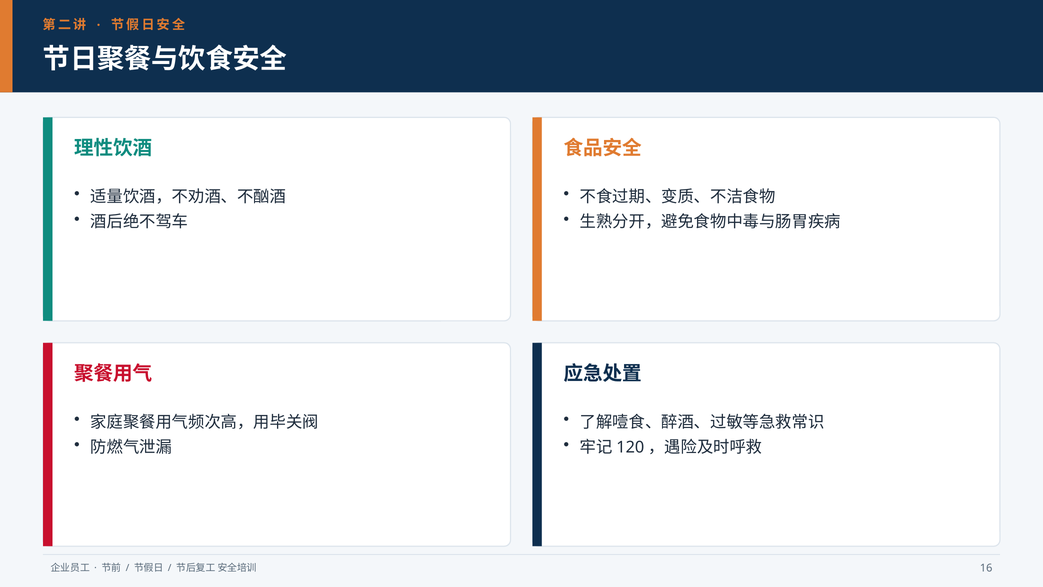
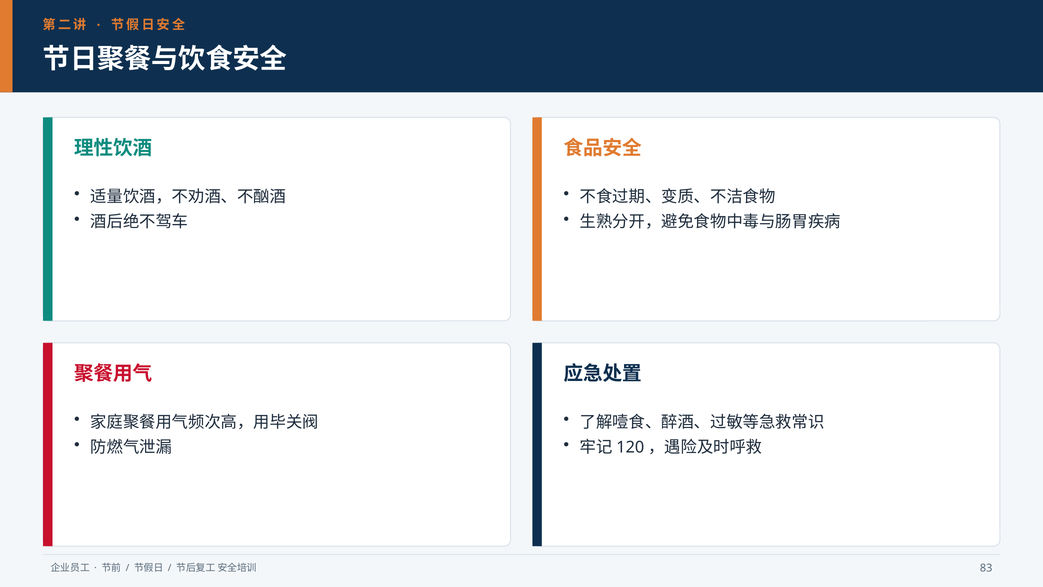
16: 16 -> 83
